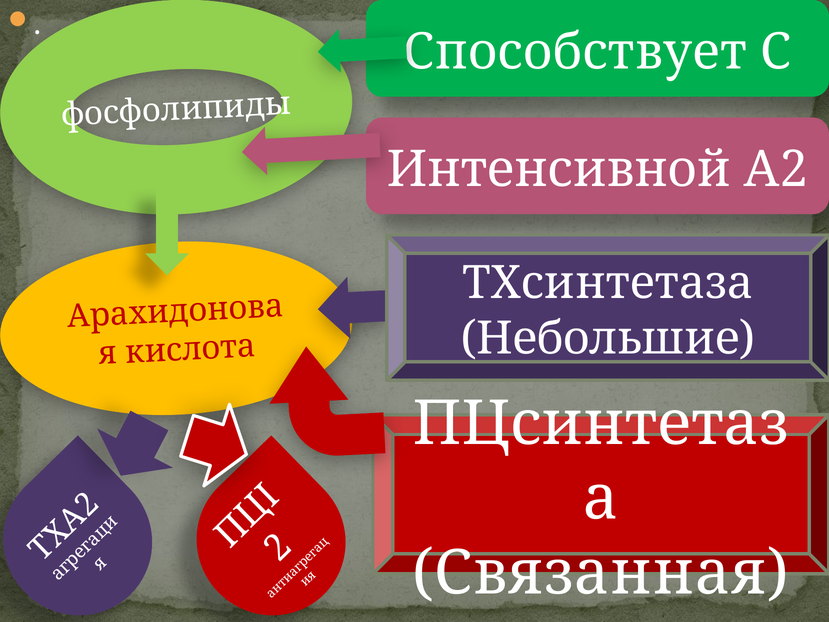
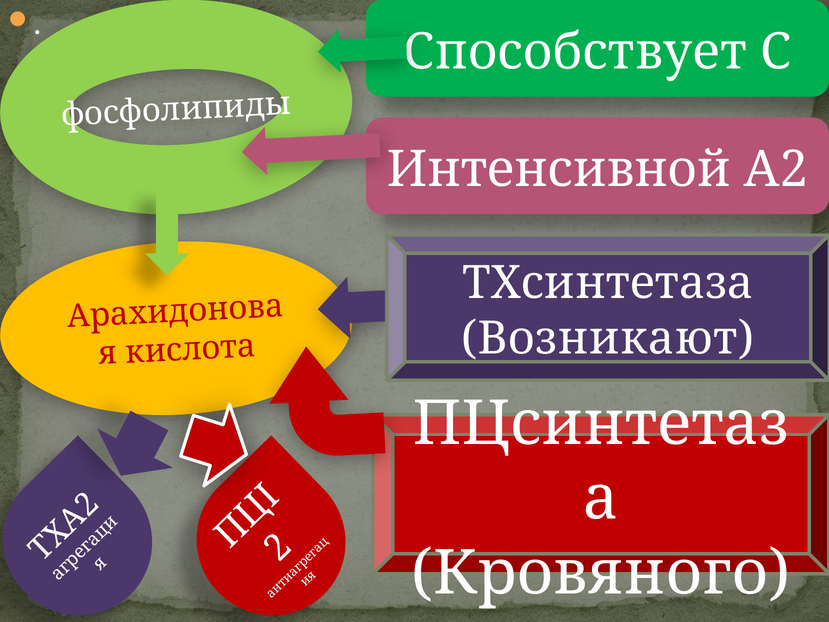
Небольшие: Небольшие -> Возникают
Связанная: Связанная -> Кровяного
